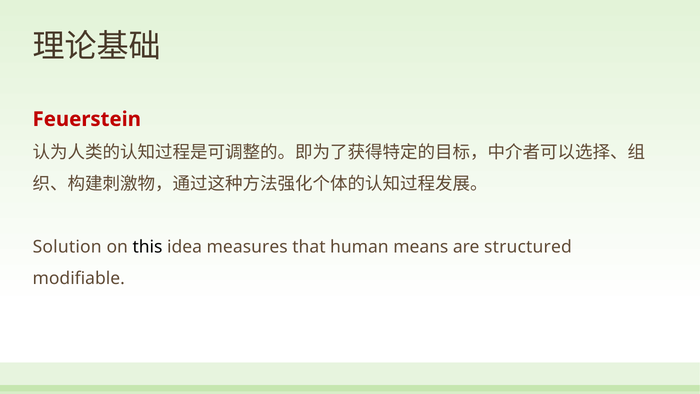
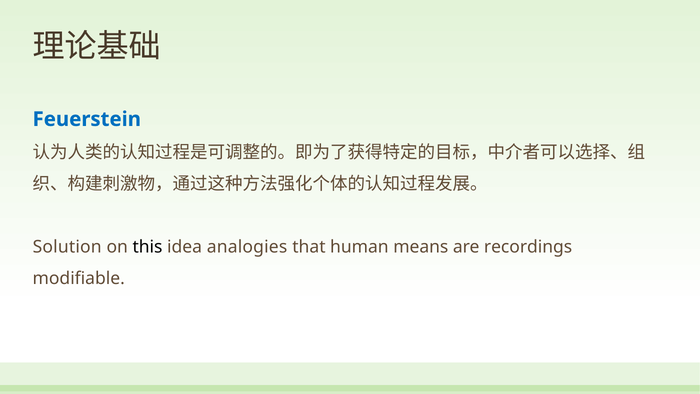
Feuerstein colour: red -> blue
measures: measures -> analogies
structured: structured -> recordings
